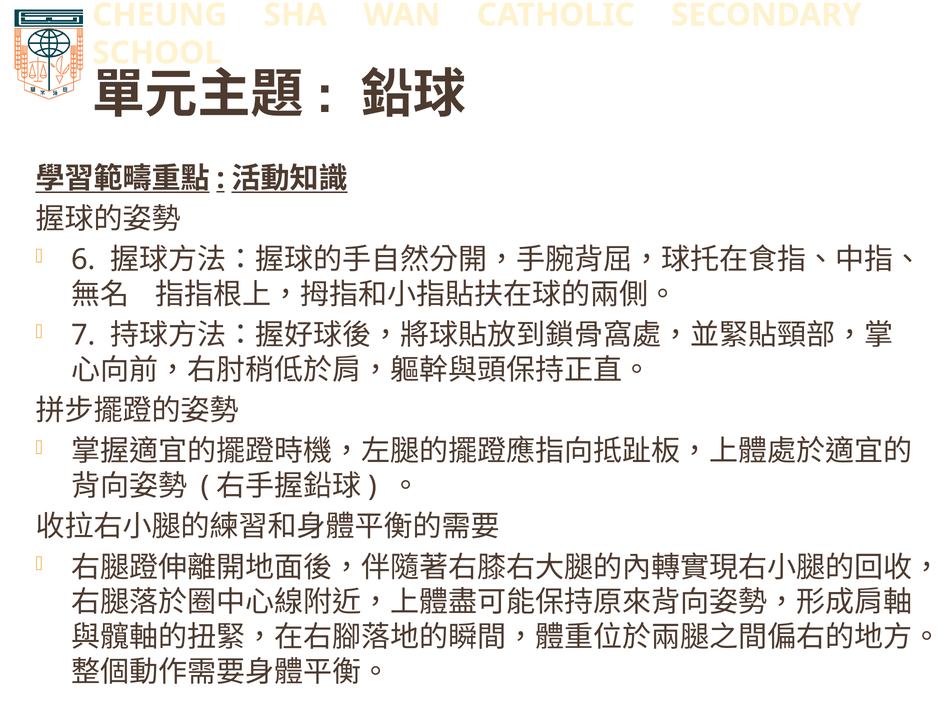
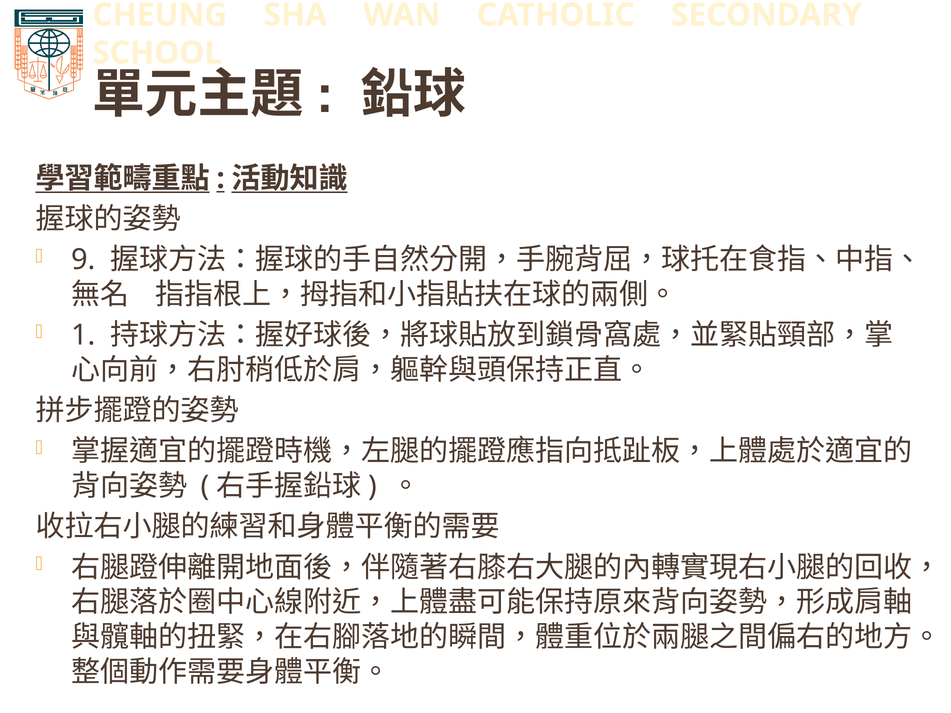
6: 6 -> 9
7: 7 -> 1
